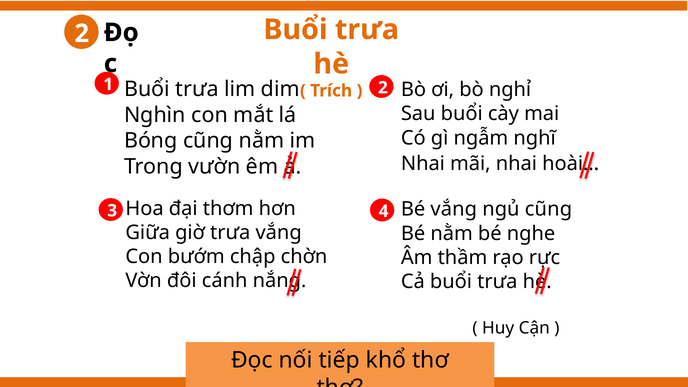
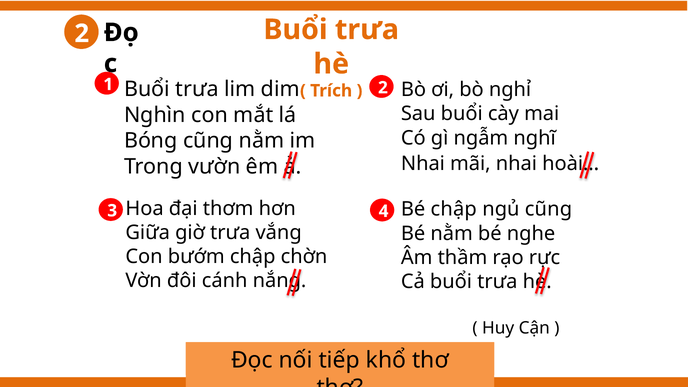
Bé vắng: vắng -> chập
